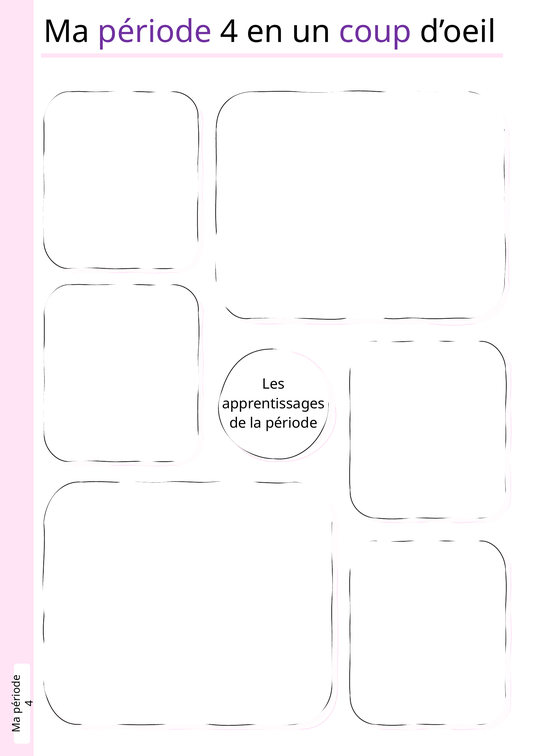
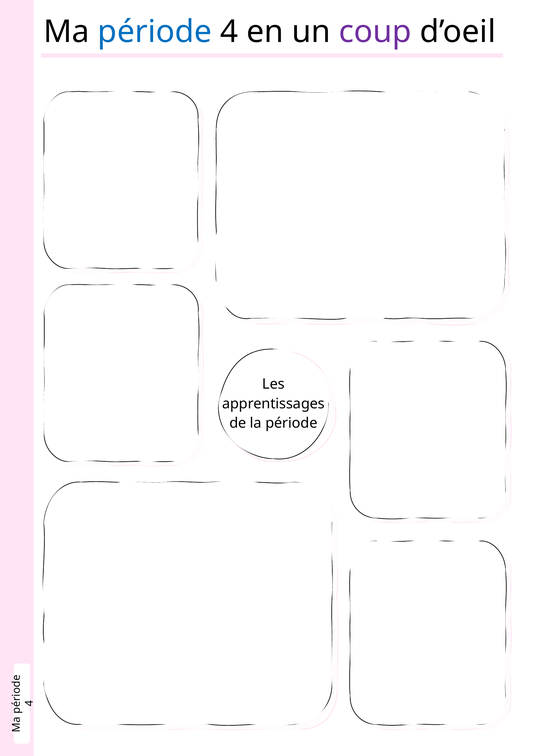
période at (155, 32) colour: purple -> blue
